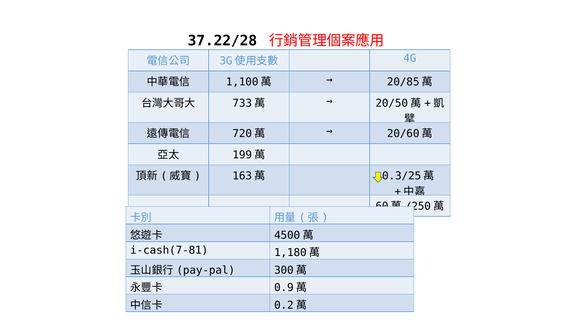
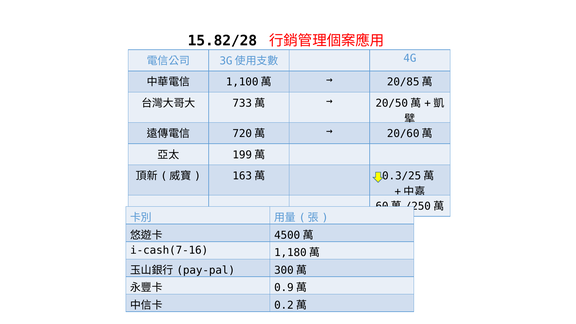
37.22/28: 37.22/28 -> 15.82/28
i-cash(7-81: i-cash(7-81 -> i-cash(7-16
